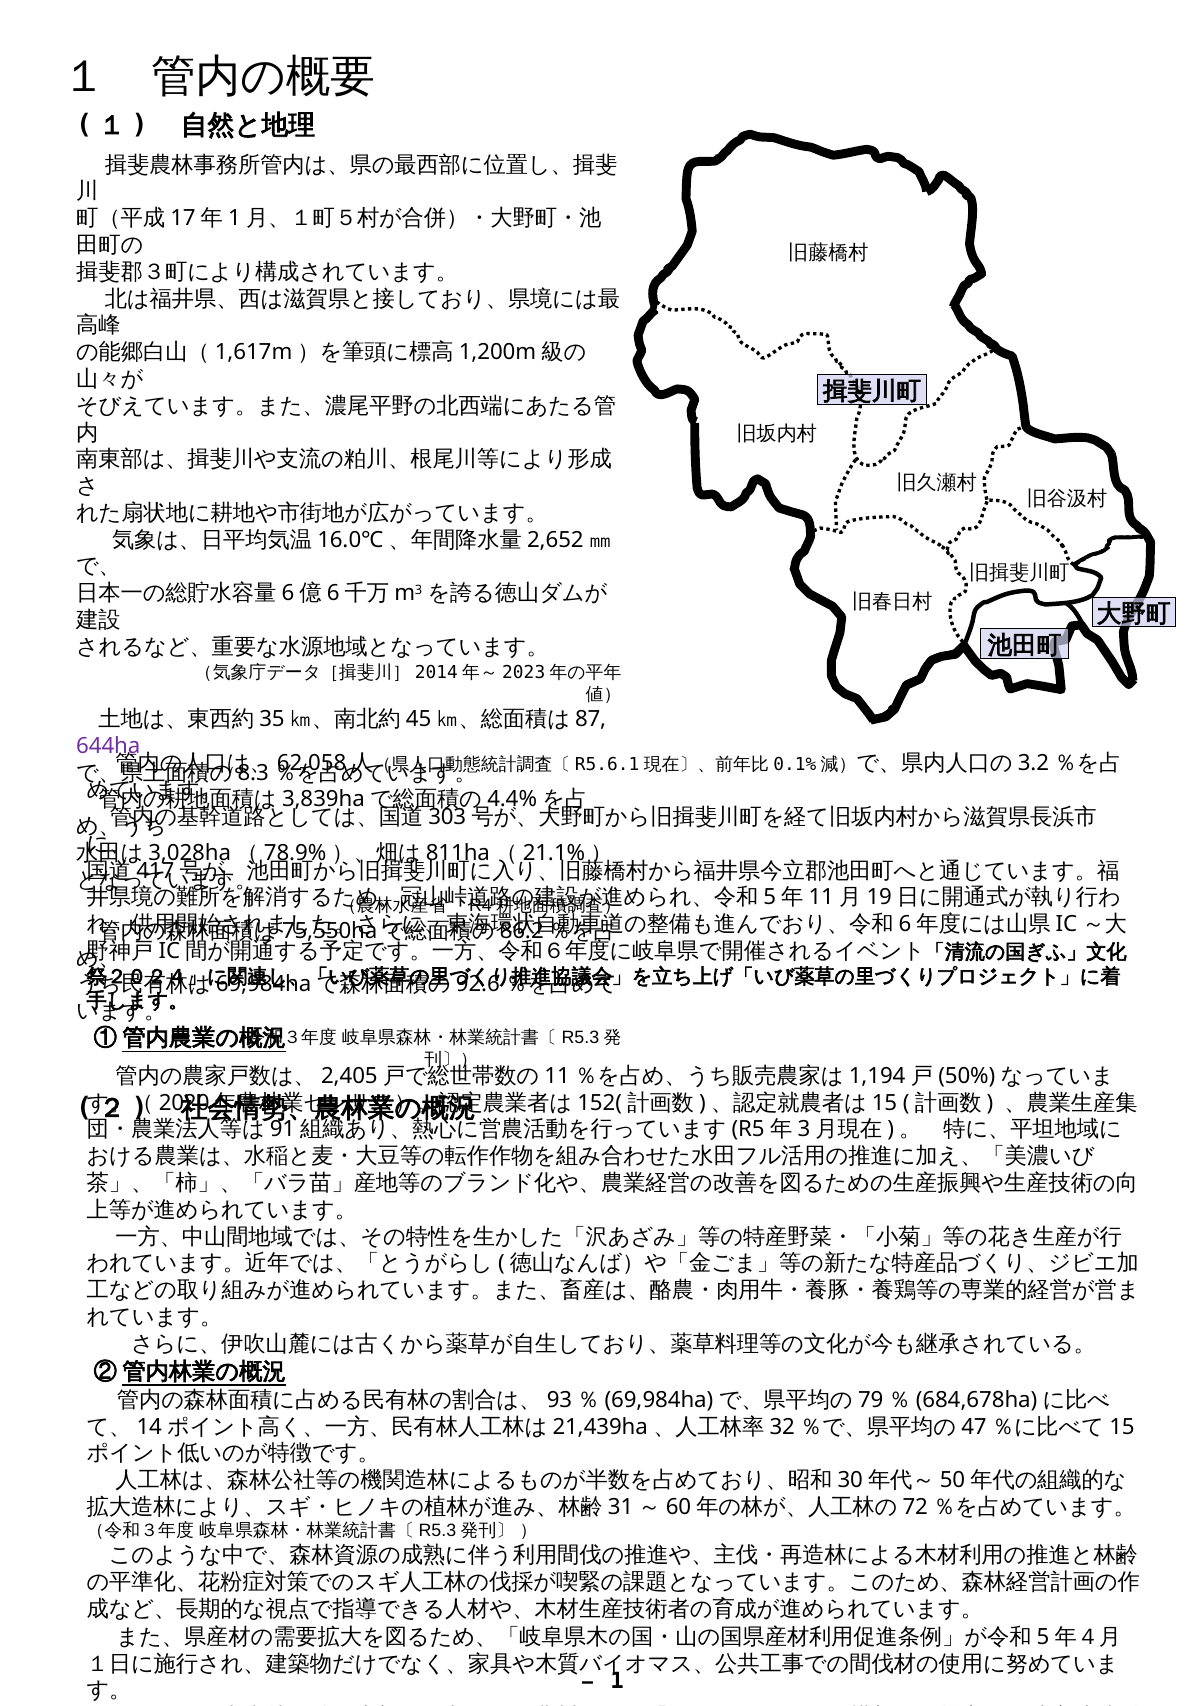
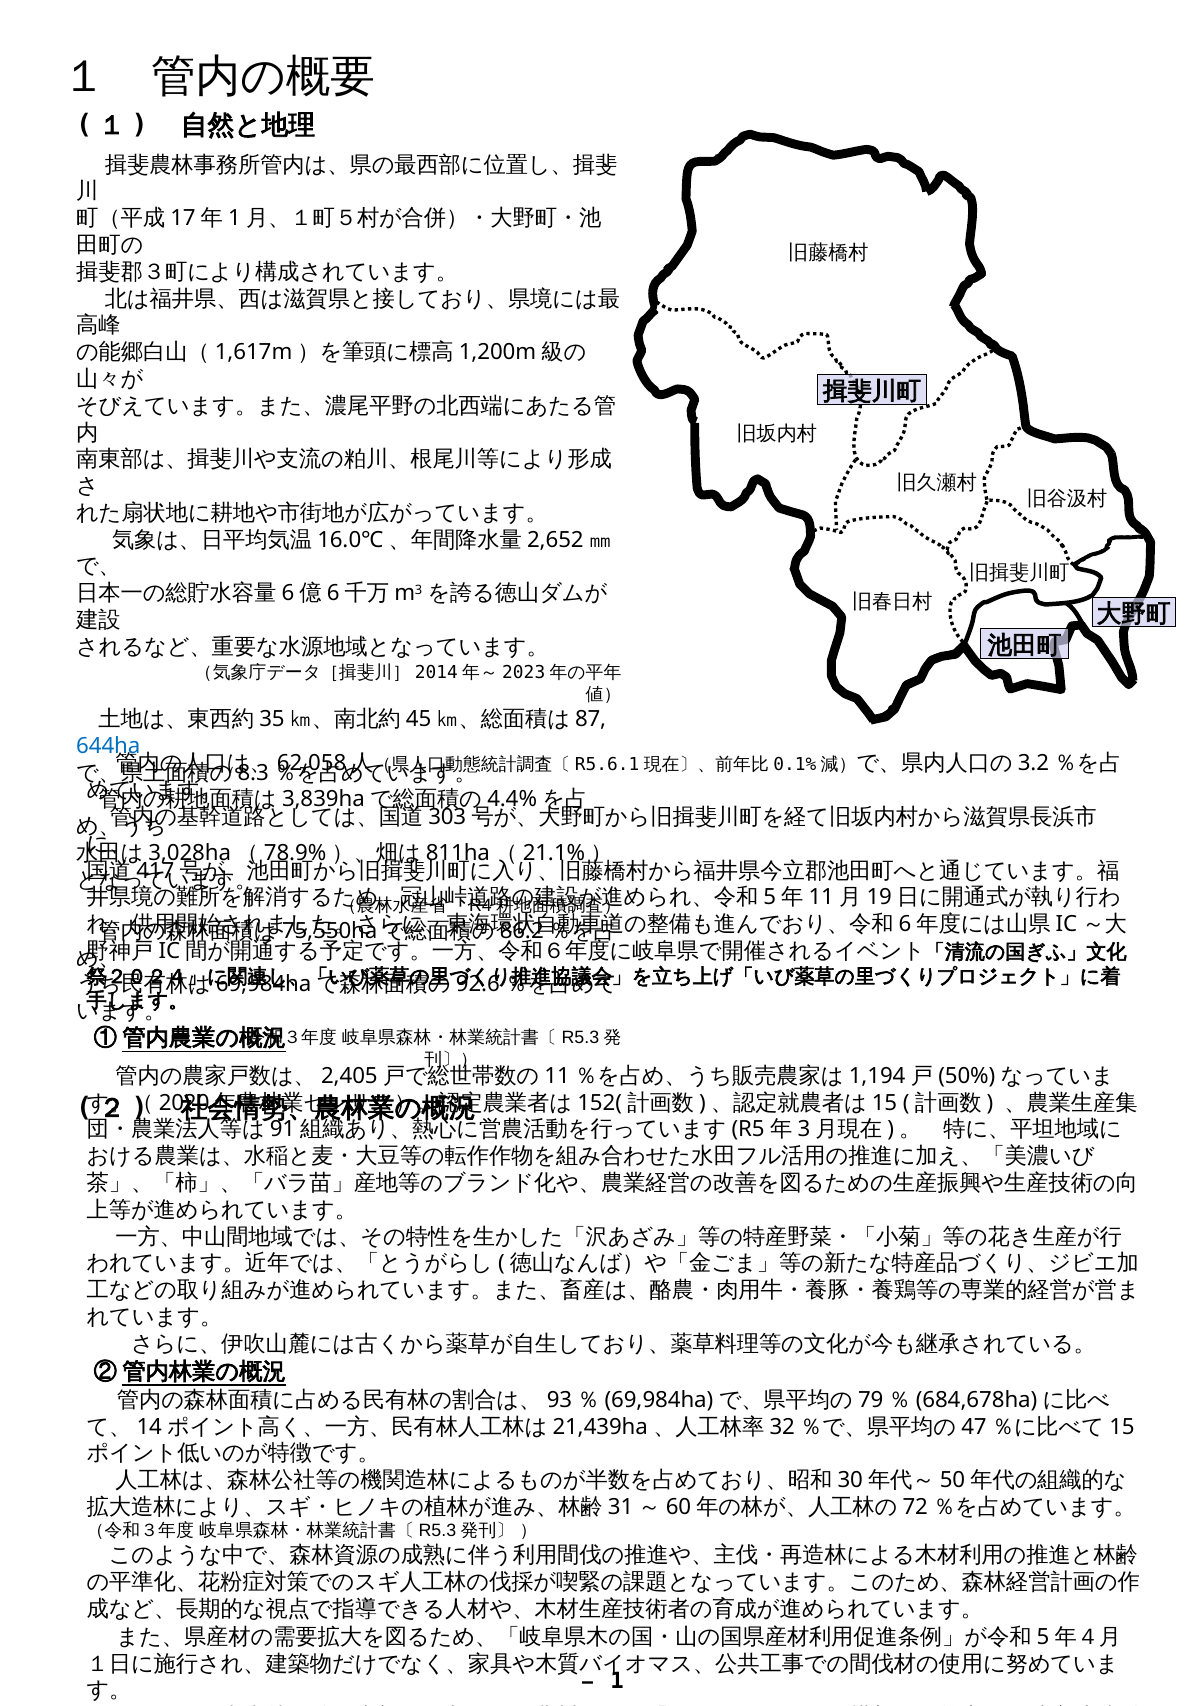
644ha colour: purple -> blue
